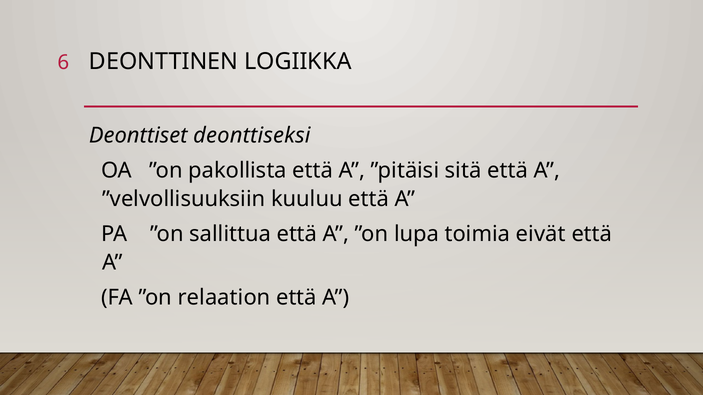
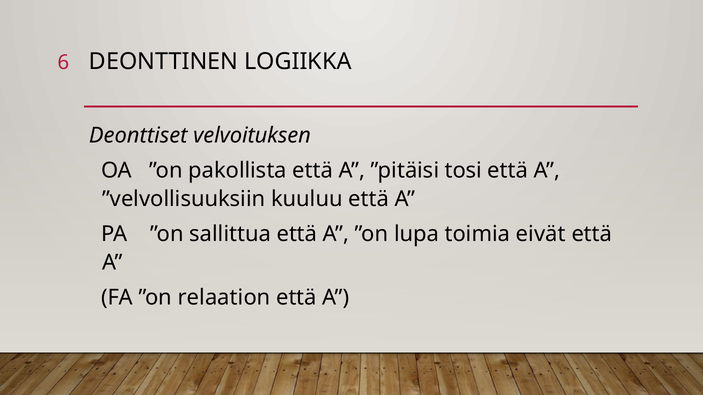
deonttiseksi: deonttiseksi -> velvoituksen
sitä: sitä -> tosi
